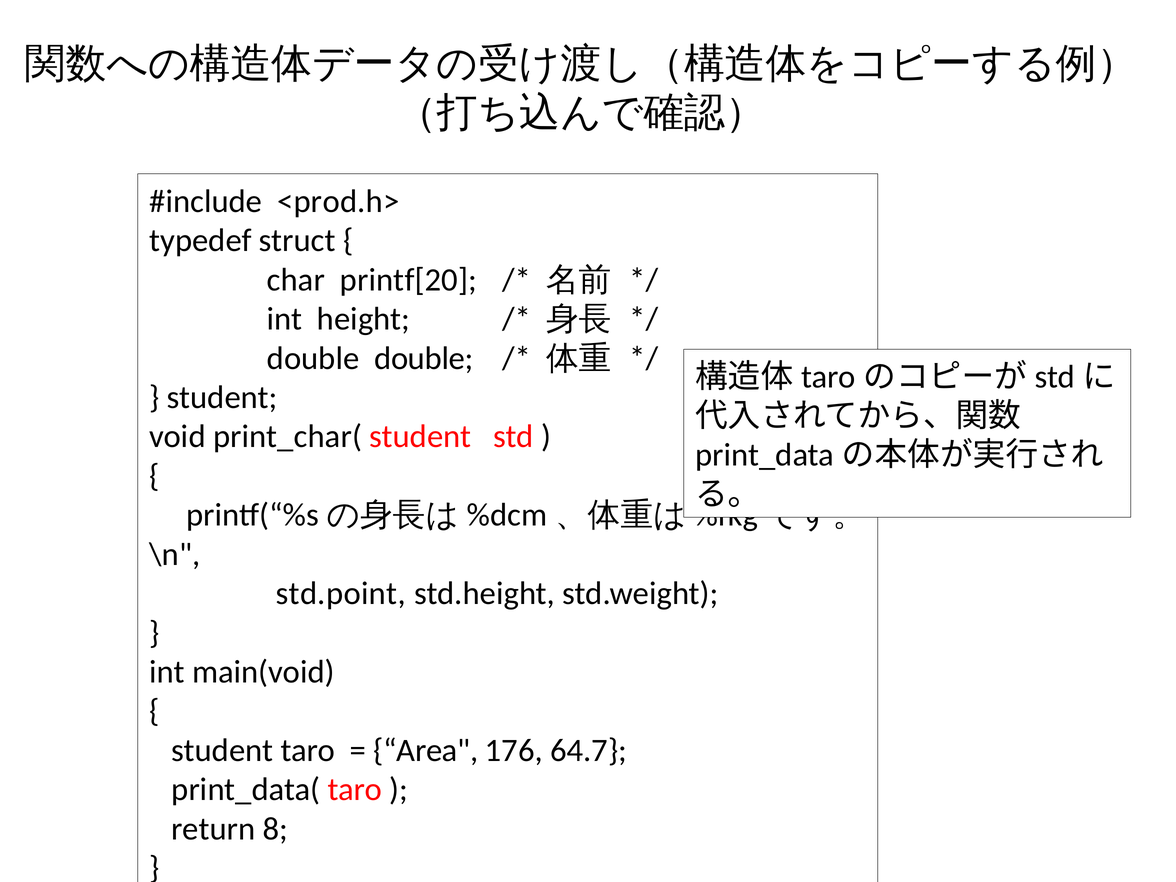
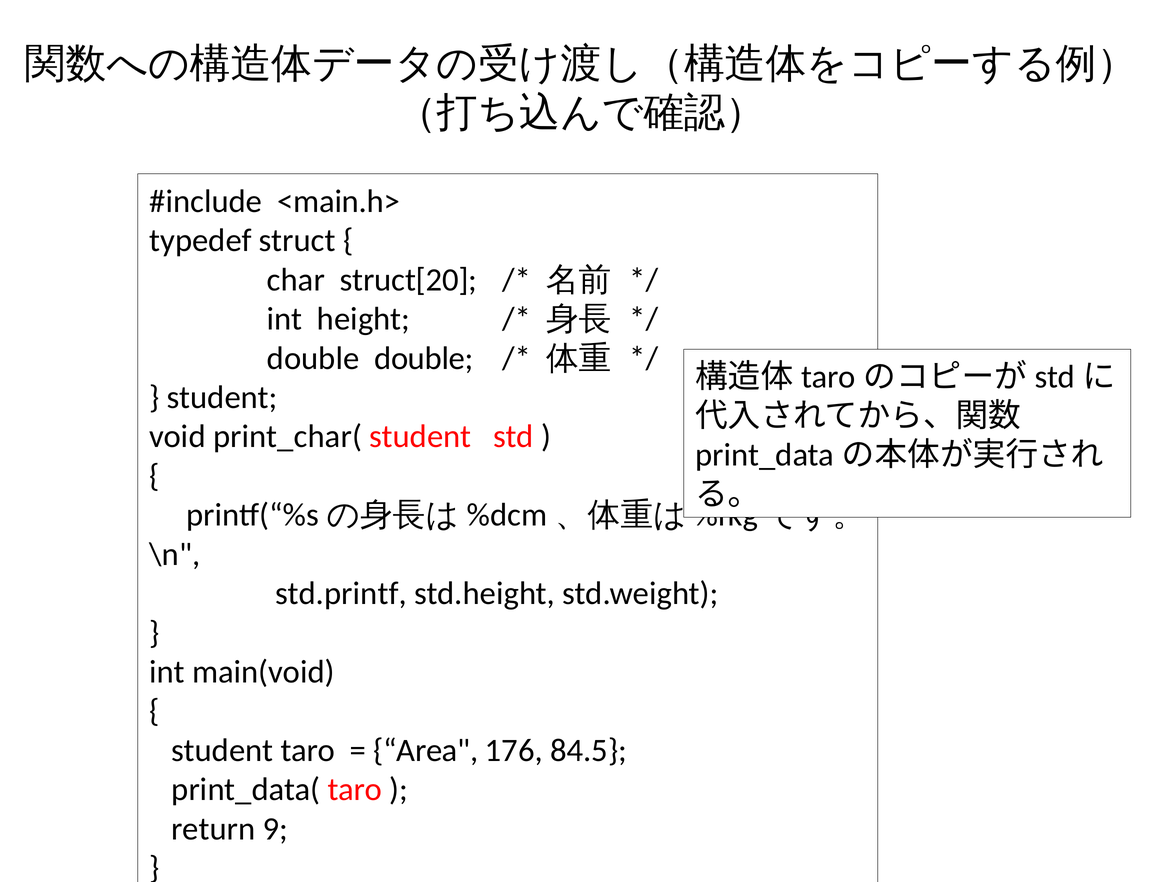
<prod.h>: <prod.h> -> <main.h>
printf[20: printf[20 -> struct[20
std.point: std.point -> std.printf
64.7: 64.7 -> 84.5
8: 8 -> 9
